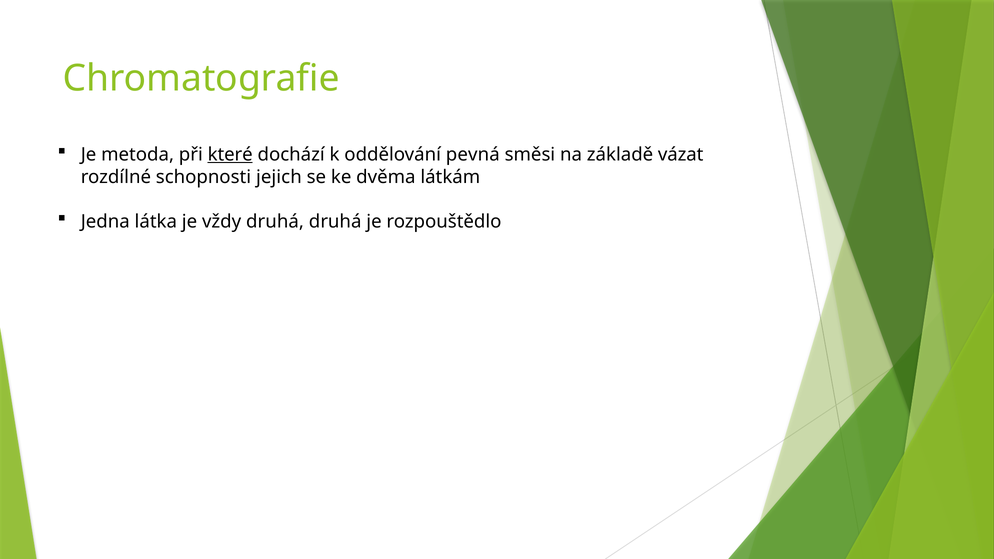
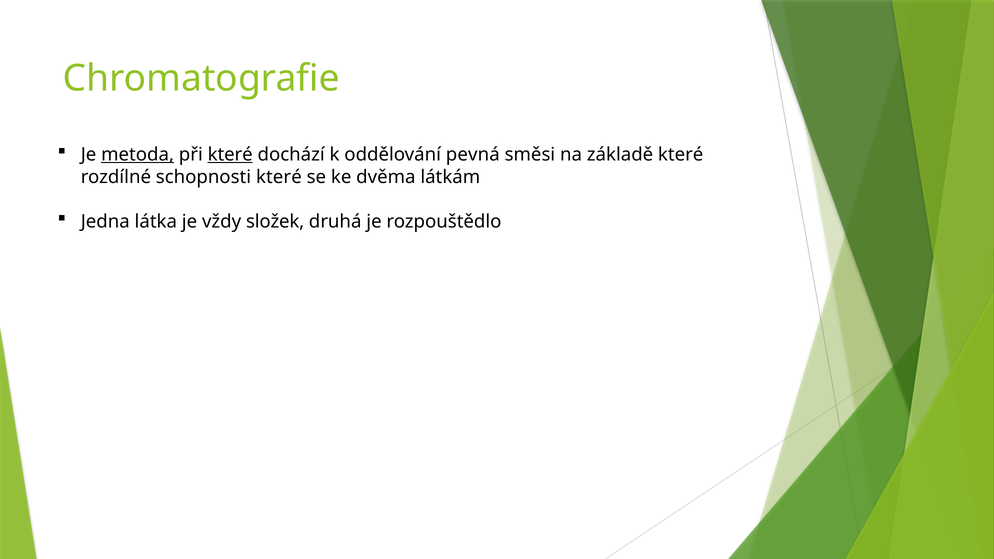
metoda underline: none -> present
základě vázat: vázat -> které
schopnosti jejich: jejich -> které
vždy druhá: druhá -> složek
